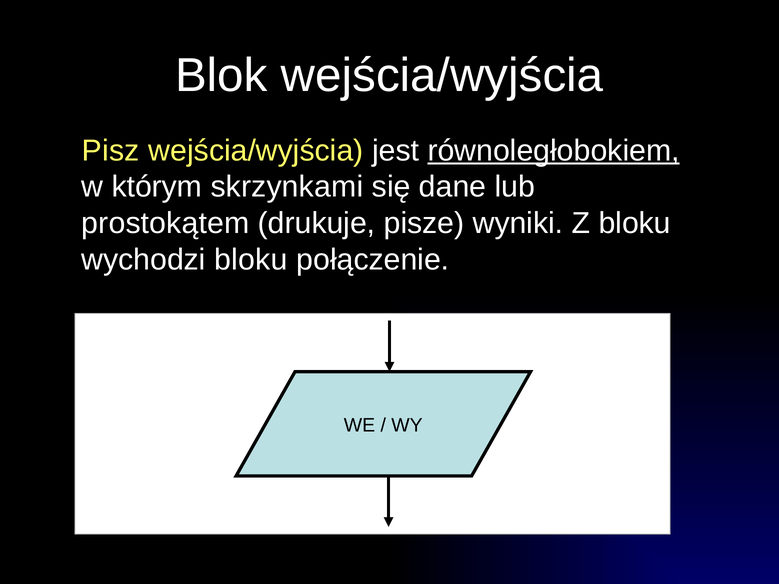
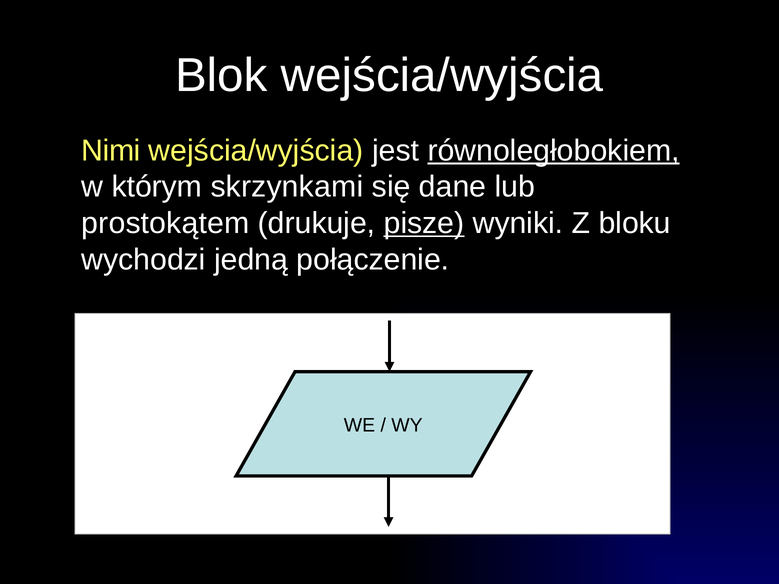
Pisz: Pisz -> Nimi
pisze underline: none -> present
wychodzi bloku: bloku -> jedną
